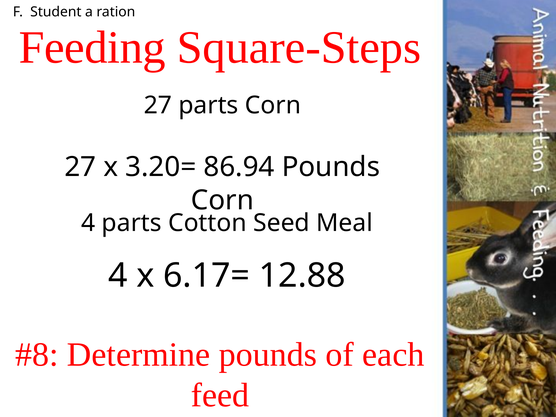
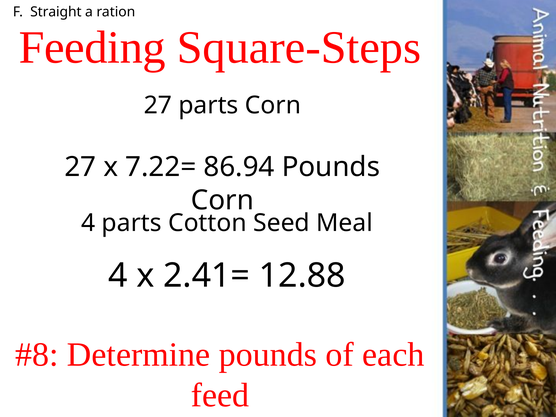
Student: Student -> Straight
3.20=: 3.20= -> 7.22=
6.17=: 6.17= -> 2.41=
